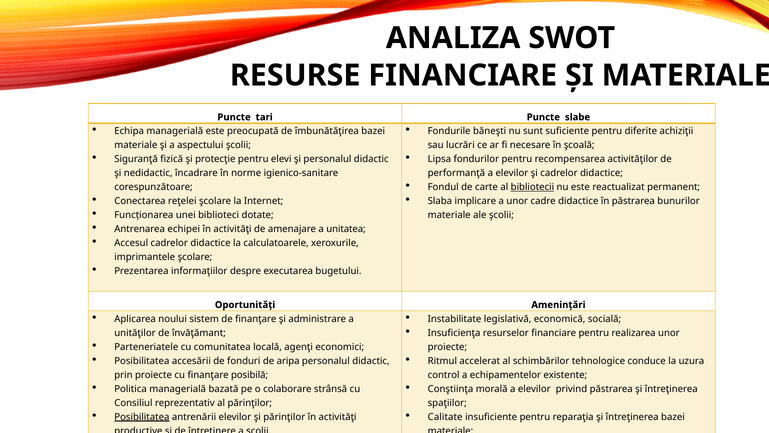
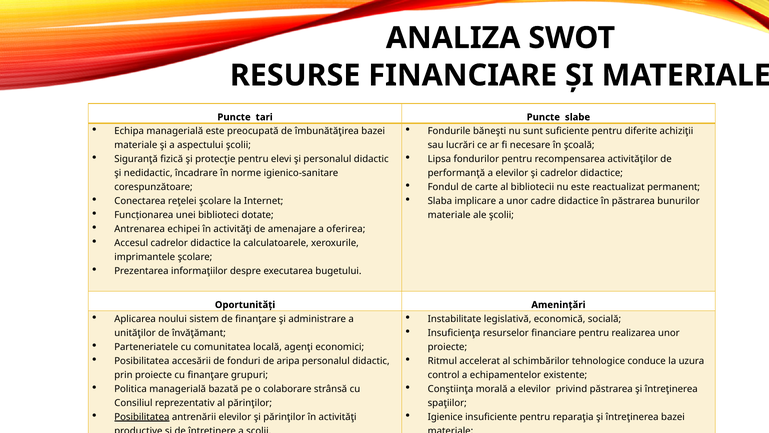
bibliotecii underline: present -> none
unitatea: unitatea -> oferirea
posibilă: posibilă -> grupuri
Calitate: Calitate -> Igienice
